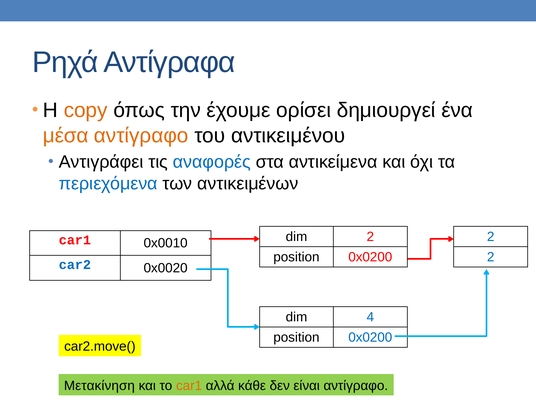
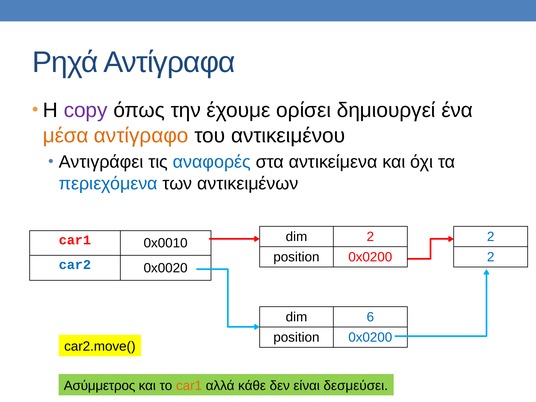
copy colour: orange -> purple
4: 4 -> 6
Μετακίνηση: Μετακίνηση -> Ασύμμετρος
είναι αντίγραφο: αντίγραφο -> δεσμεύσει
